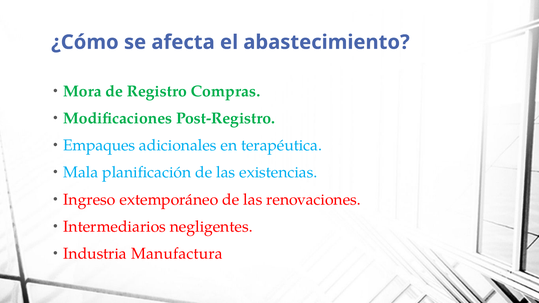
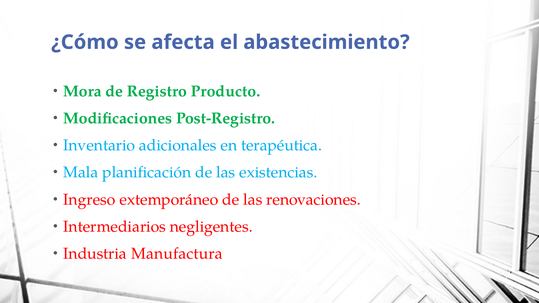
Compras: Compras -> Producto
Empaques: Empaques -> Inventario
